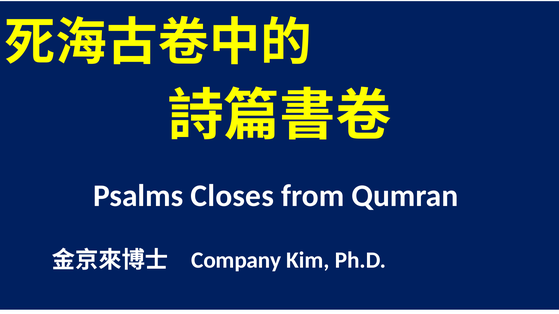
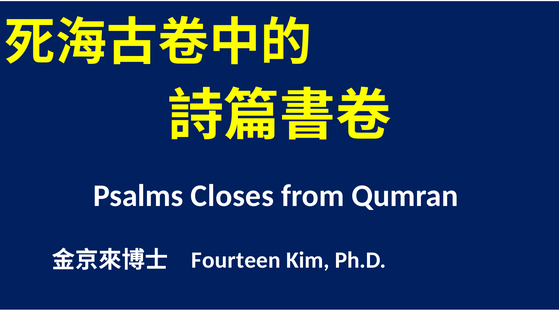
Company: Company -> Fourteen
